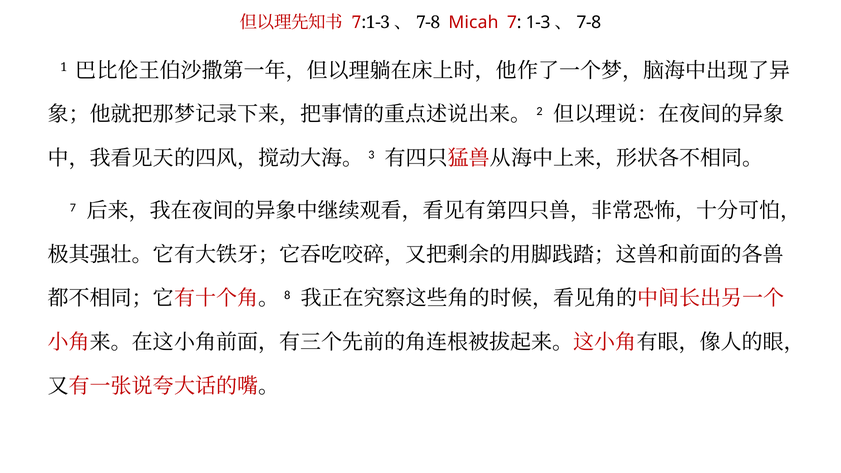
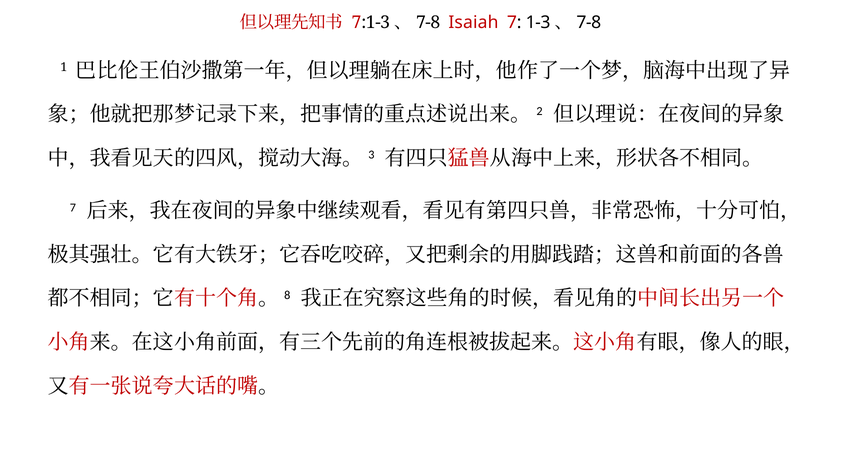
Micah: Micah -> Isaiah
